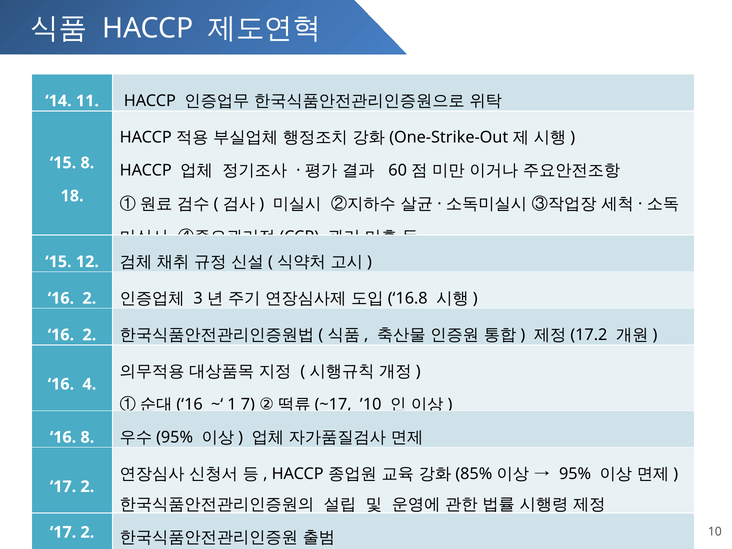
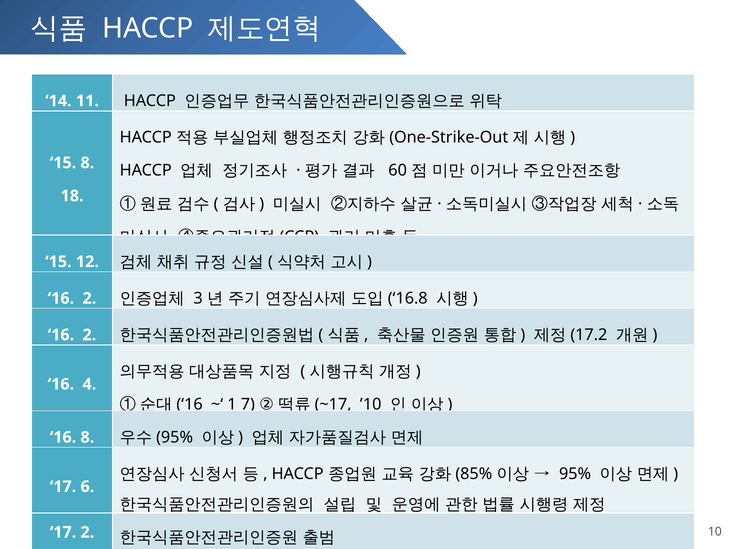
2 at (87, 487): 2 -> 6
